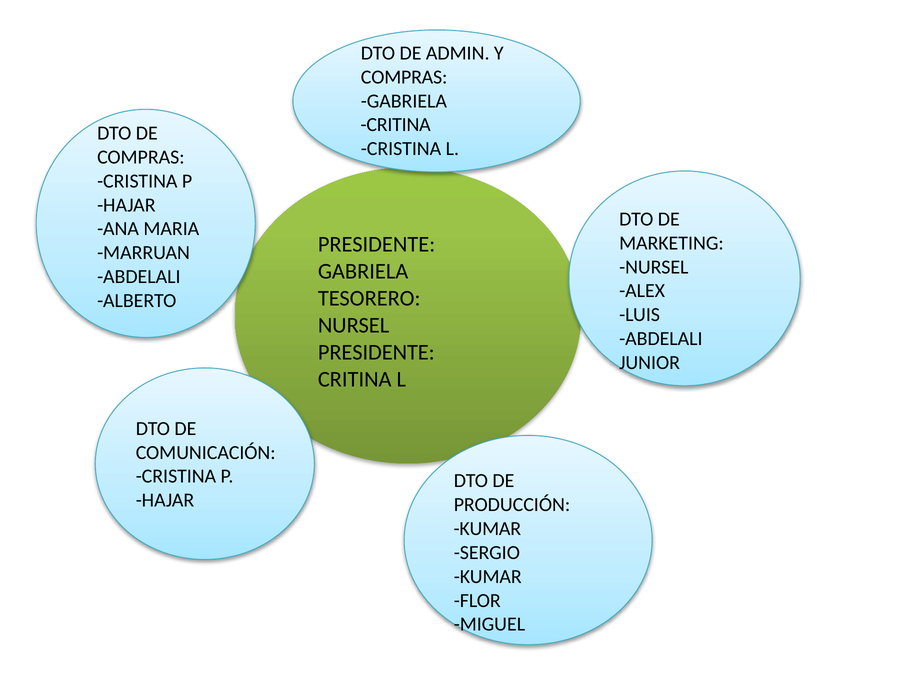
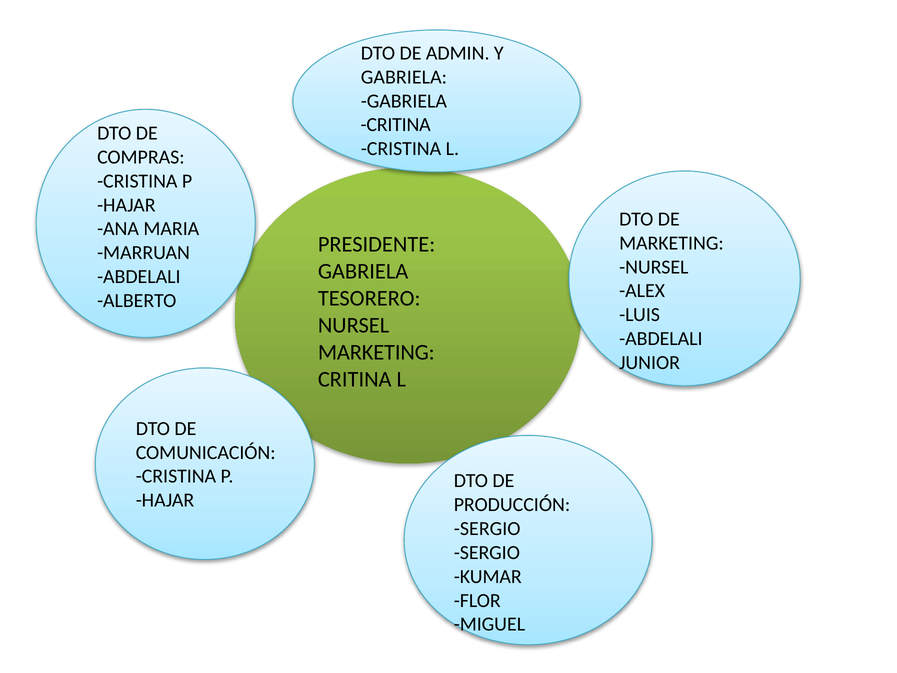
COMPRAS at (404, 77): COMPRAS -> GABRIELA
PRESIDENTE at (376, 352): PRESIDENTE -> MARKETING
KUMAR at (487, 528): KUMAR -> SERGIO
